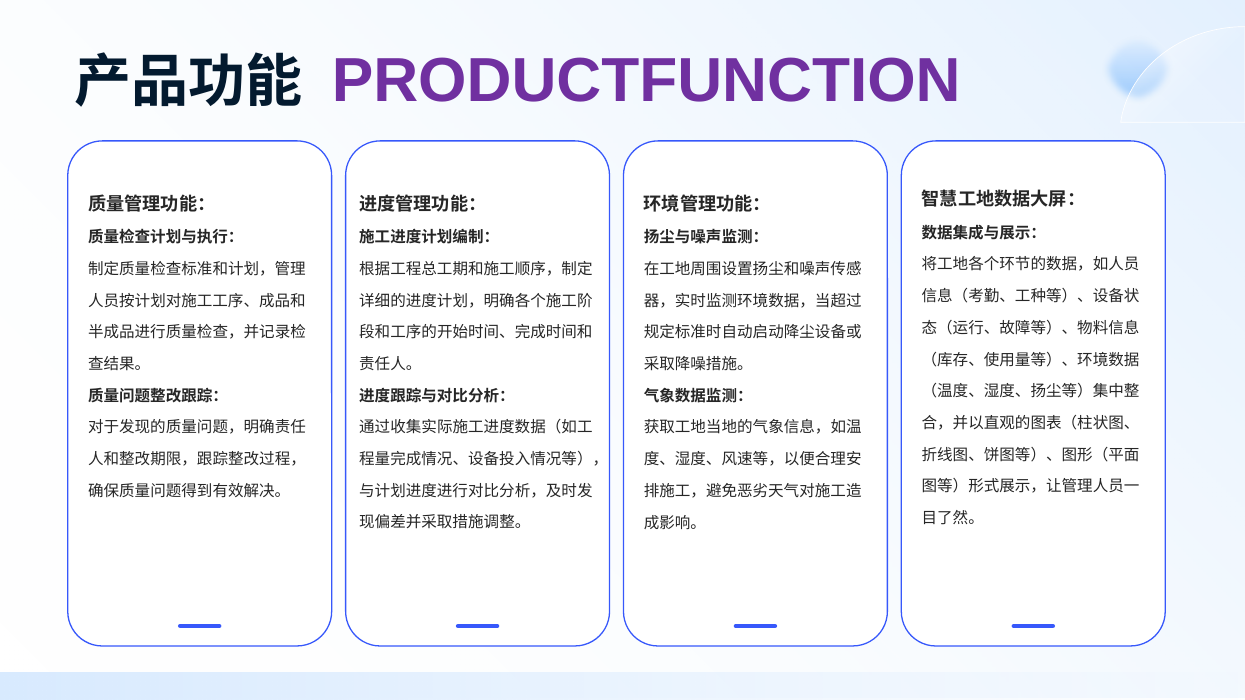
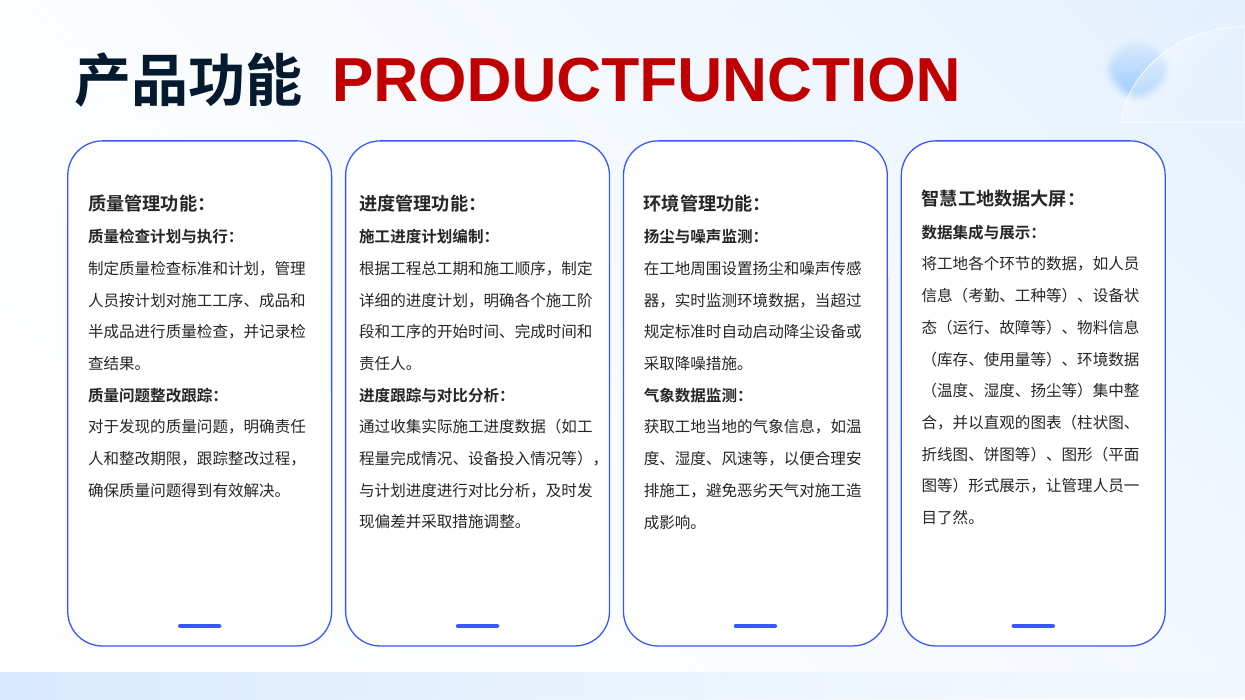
PRODUCTFUNCTION colour: purple -> red
